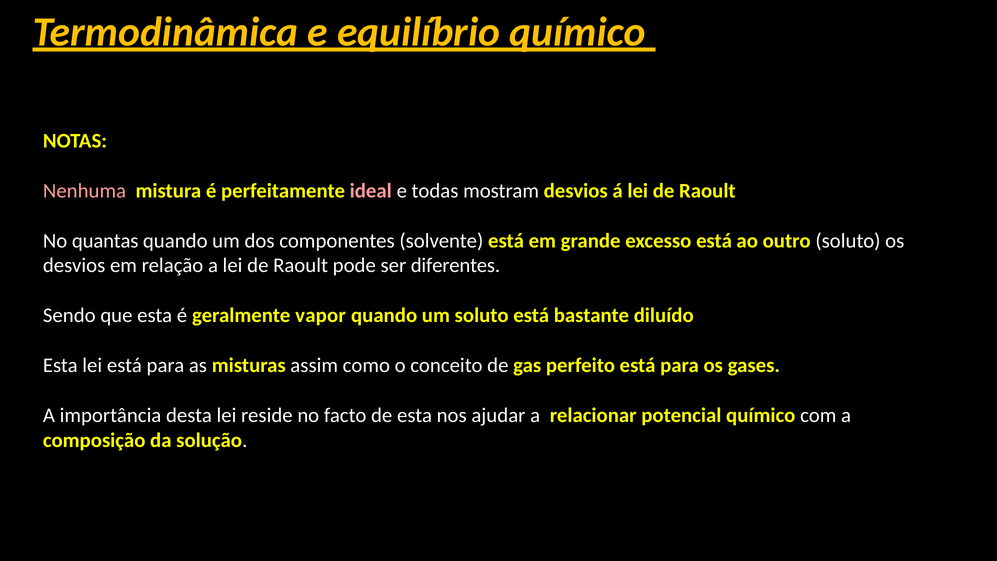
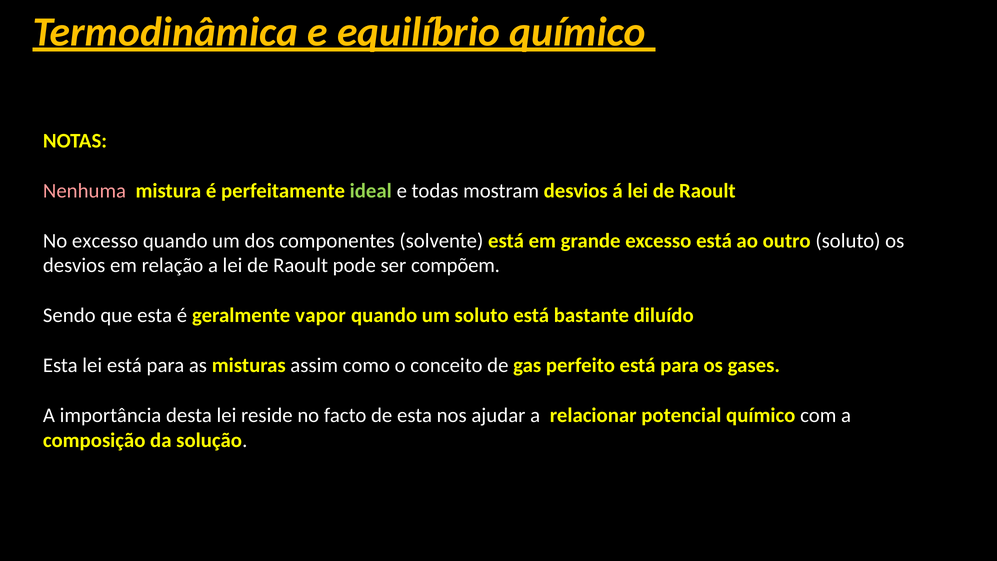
ideal colour: pink -> light green
No quantas: quantas -> excesso
diferentes: diferentes -> compõem
